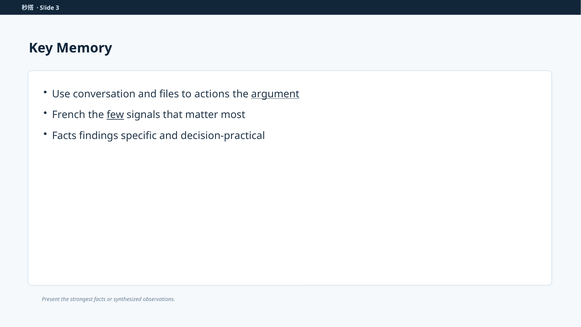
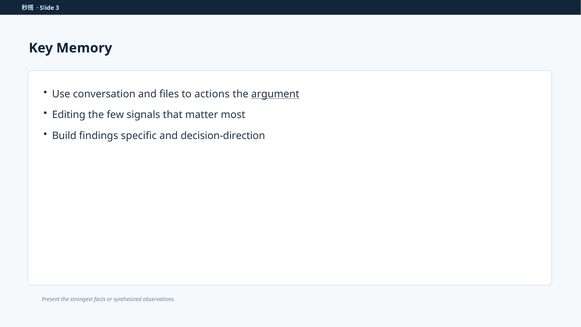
French: French -> Editing
few underline: present -> none
Facts at (64, 136): Facts -> Build
decision-practical: decision-practical -> decision-direction
